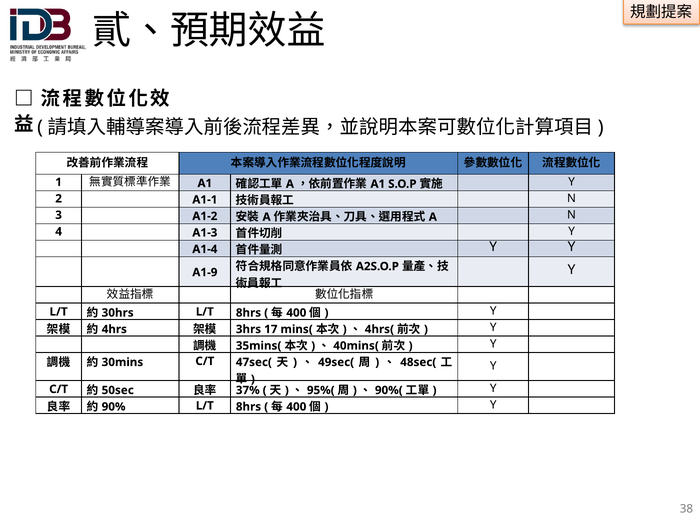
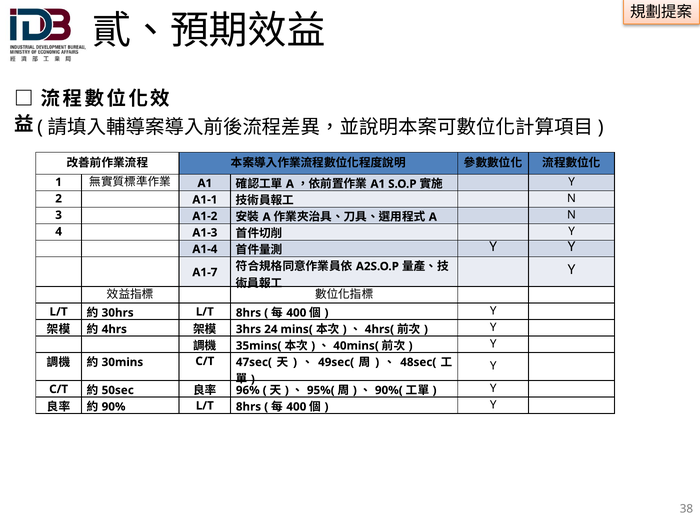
A1-9: A1-9 -> A1-7
17: 17 -> 24
37%: 37% -> 96%
